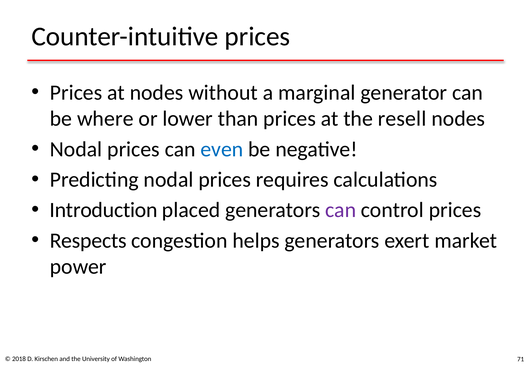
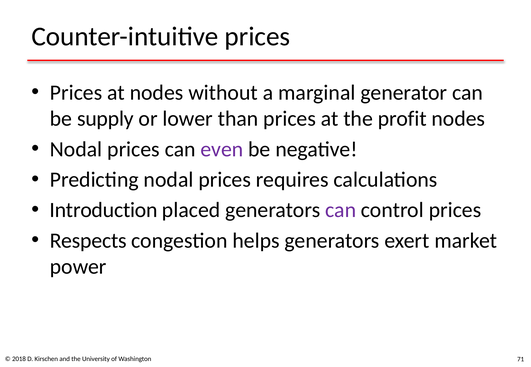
where: where -> supply
resell: resell -> profit
even colour: blue -> purple
